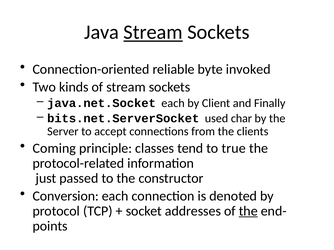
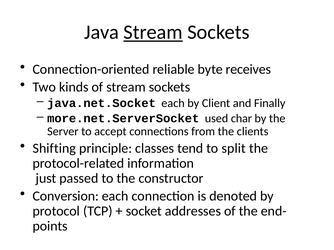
invoked: invoked -> receives
bits.net.ServerSocket: bits.net.ServerSocket -> more.net.ServerSocket
Coming: Coming -> Shifting
true: true -> split
the at (248, 211) underline: present -> none
